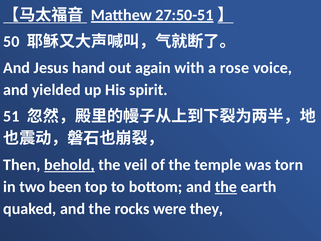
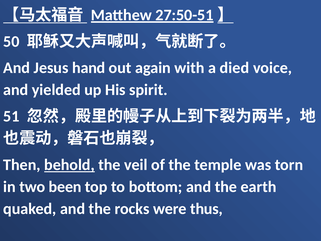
rose: rose -> died
the at (226, 187) underline: present -> none
they: they -> thus
